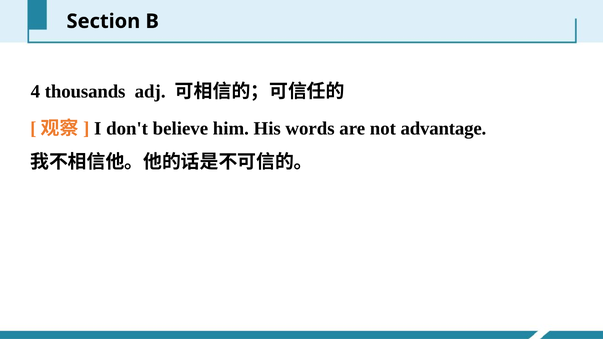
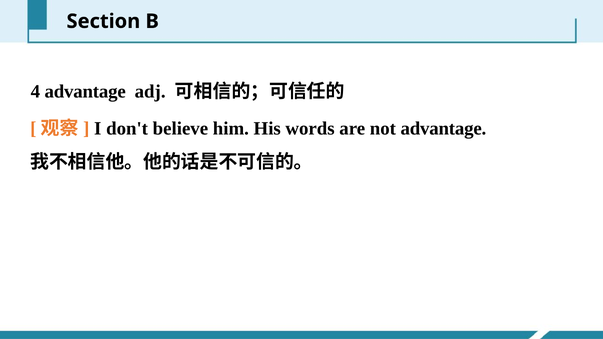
4 thousands: thousands -> advantage
